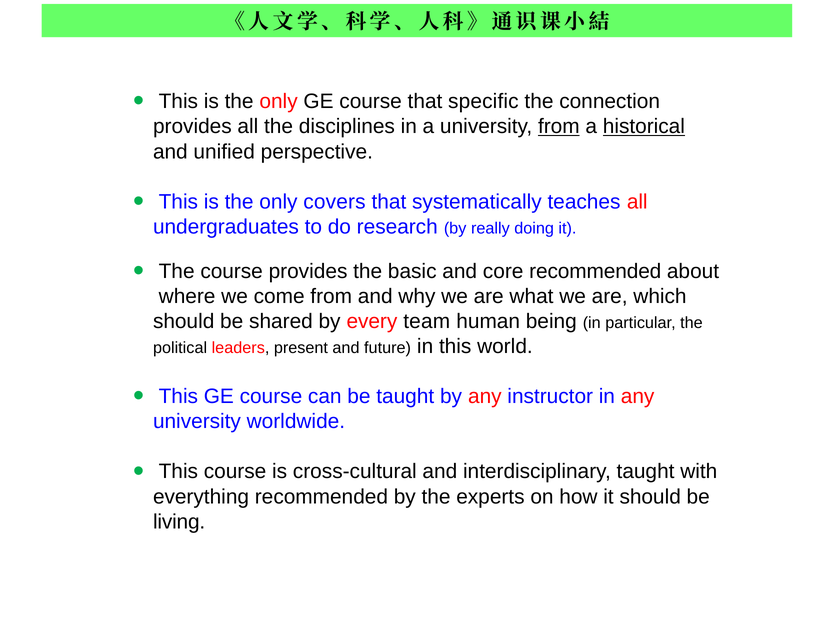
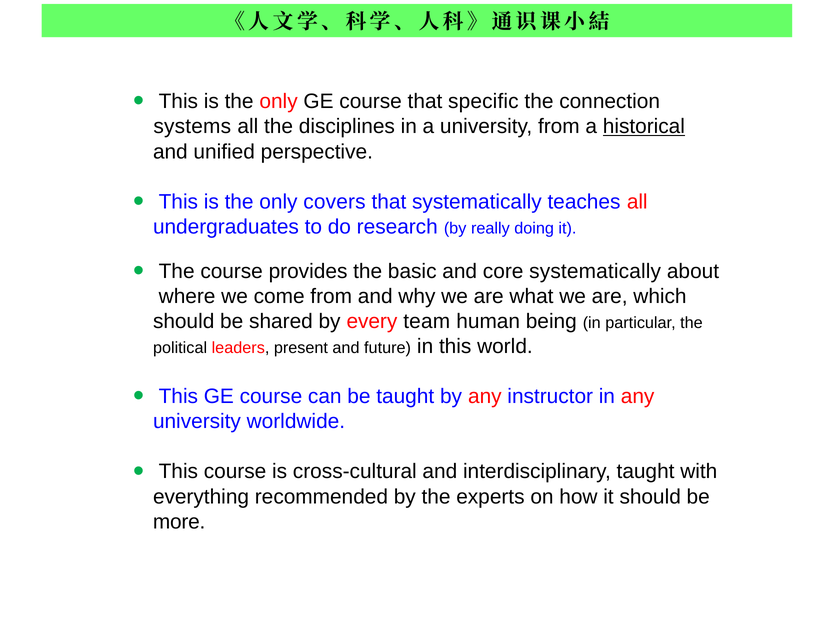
provides at (192, 126): provides -> systems
from at (559, 126) underline: present -> none
core recommended: recommended -> systematically
living: living -> more
